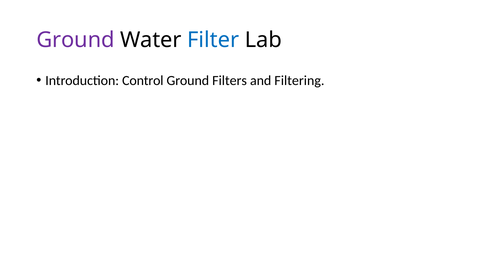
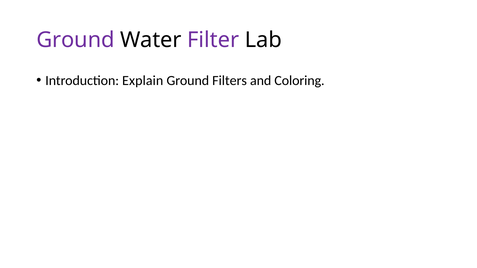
Filter colour: blue -> purple
Control: Control -> Explain
Filtering: Filtering -> Coloring
